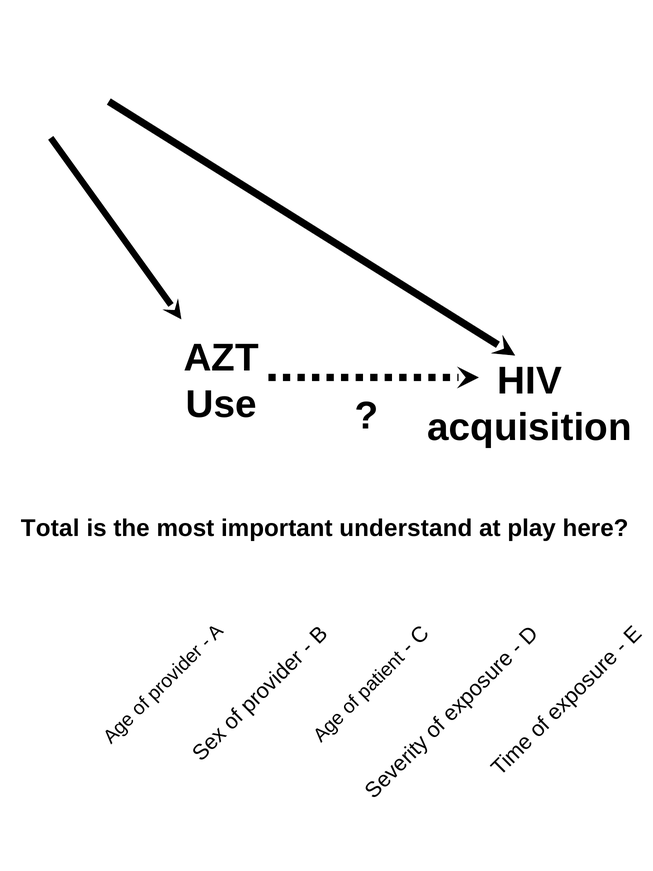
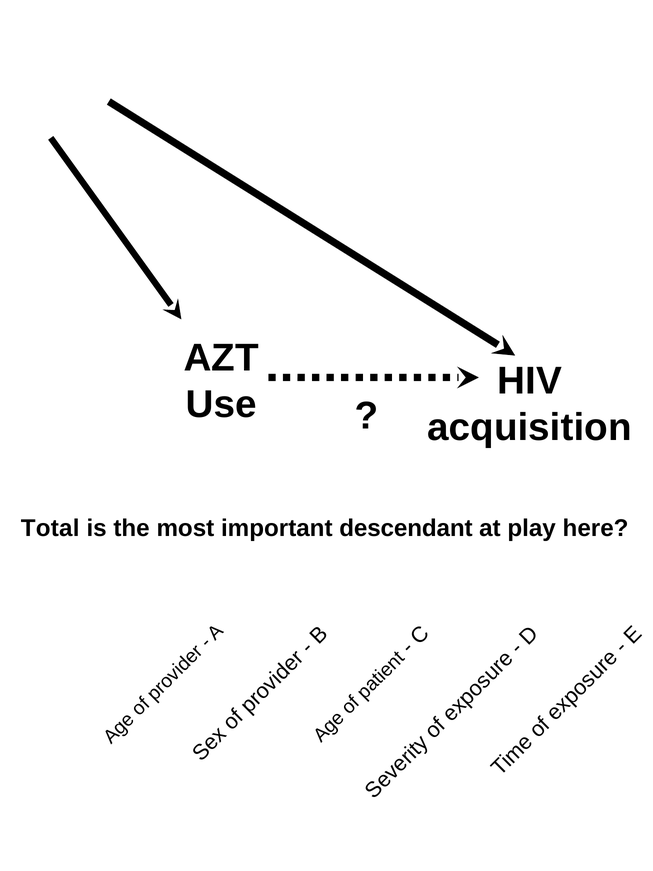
understand: understand -> descendant
